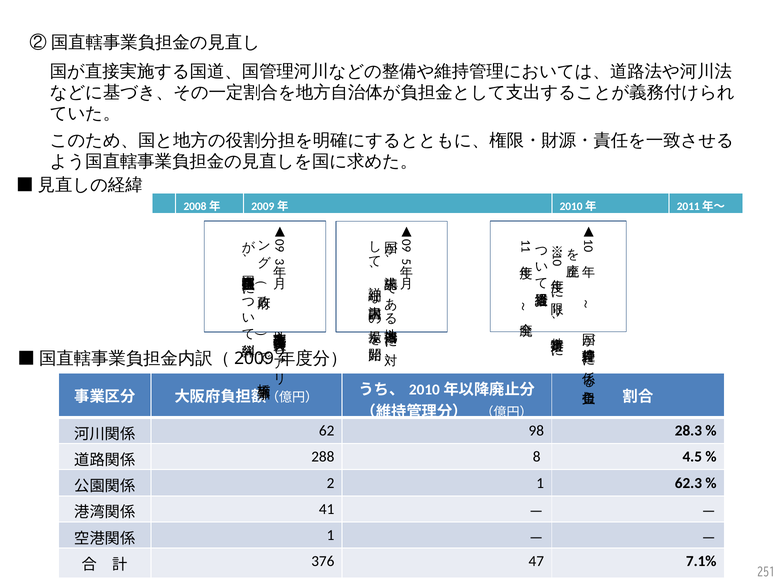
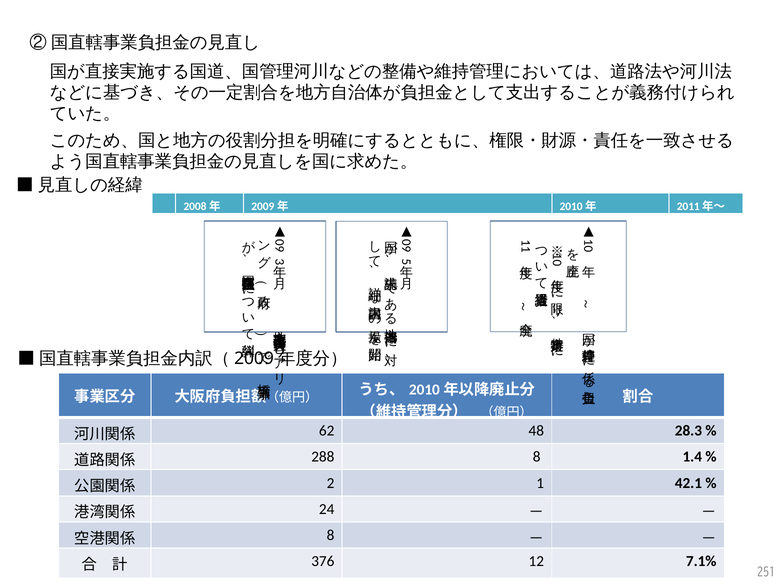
98: 98 -> 48
4.5: 4.5 -> 1.4
62.3: 62.3 -> 42.1
41: 41 -> 24
1 at (330, 536): 1 -> 8
47: 47 -> 12
